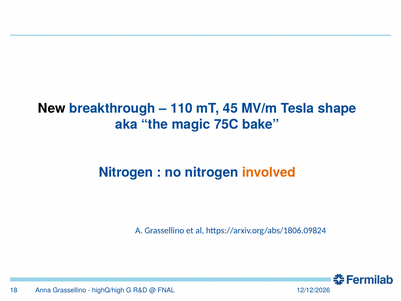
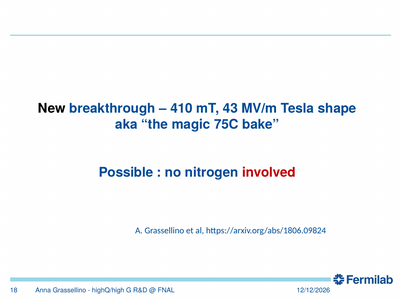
110: 110 -> 410
45: 45 -> 43
Nitrogen at (126, 172): Nitrogen -> Possible
involved colour: orange -> red
